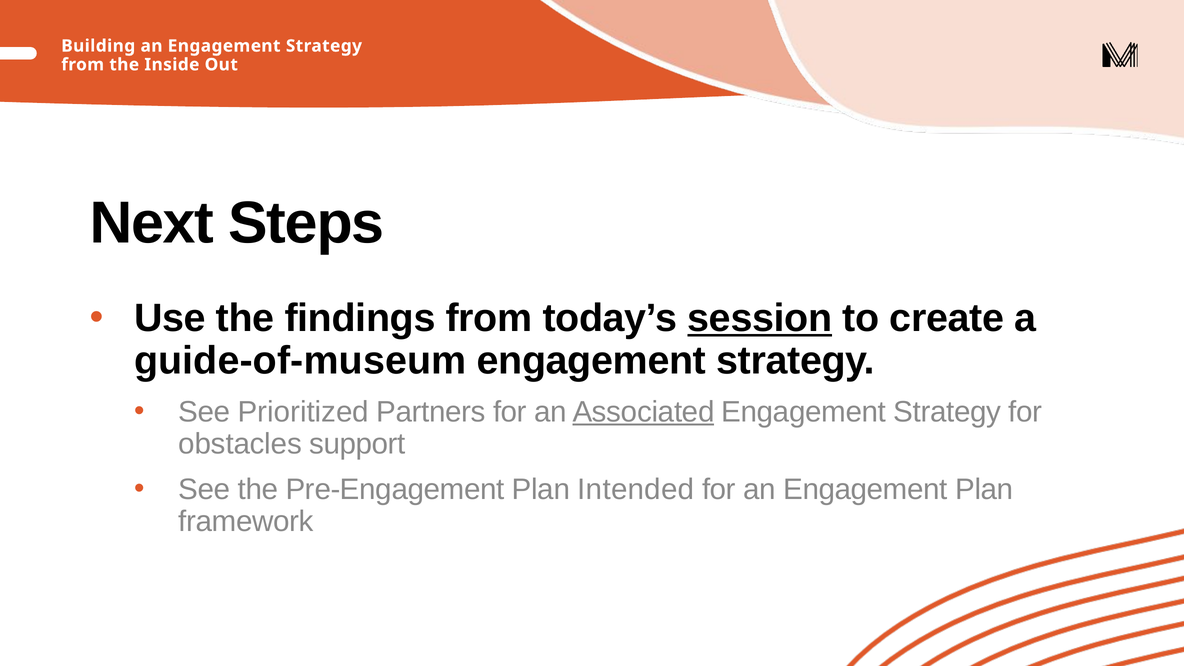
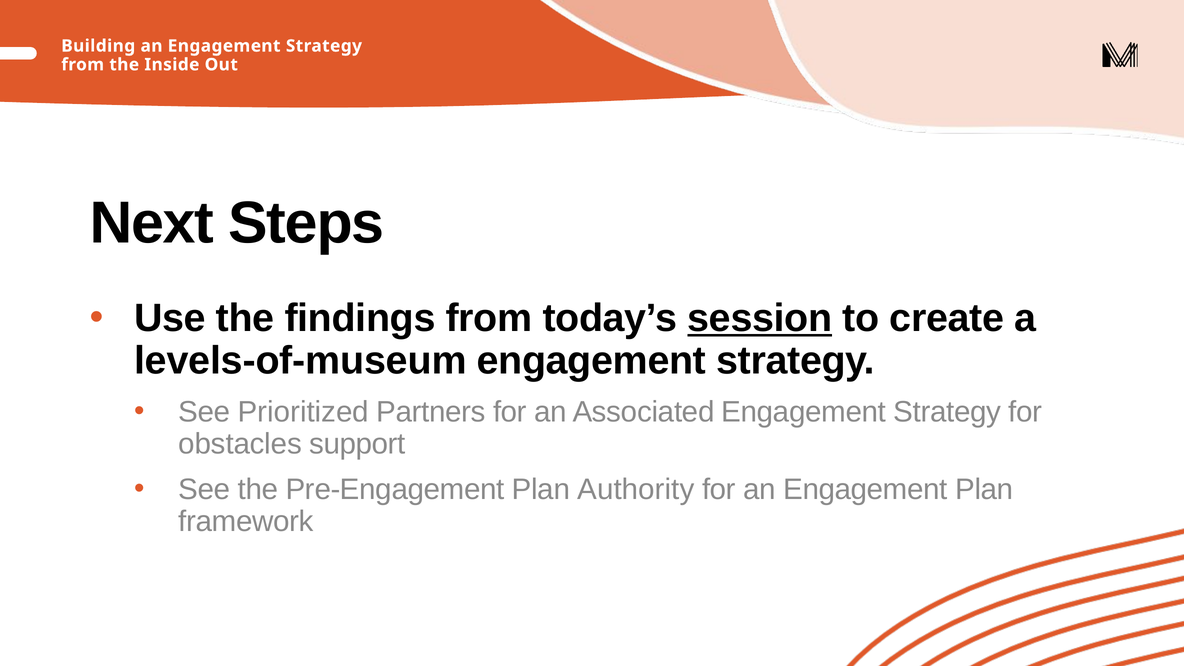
guide-of-museum: guide-of-museum -> levels-of-museum
Associated underline: present -> none
Intended: Intended -> Authority
